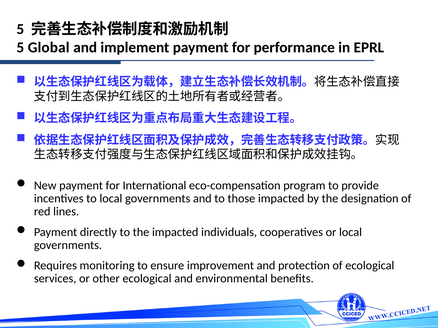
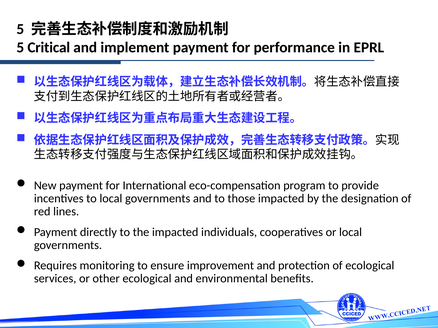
Global: Global -> Critical
